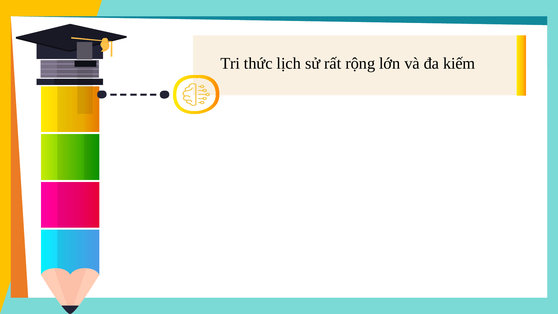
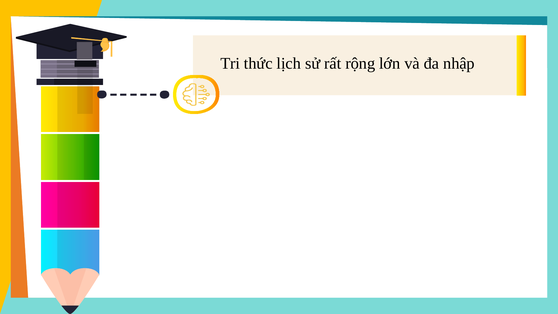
kiếm: kiếm -> nhập
